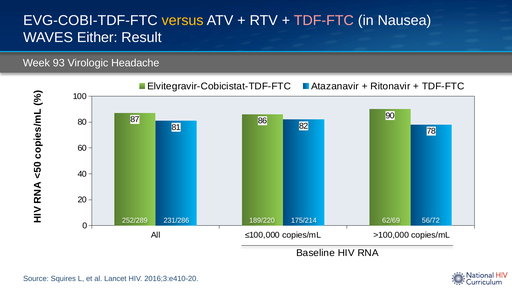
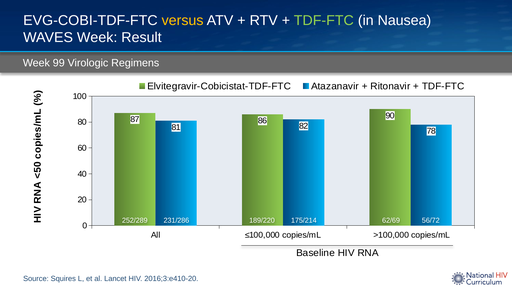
TDF-FTC at (324, 20) colour: pink -> light green
WAVES Either: Either -> Week
93: 93 -> 99
Headache: Headache -> Regimens
